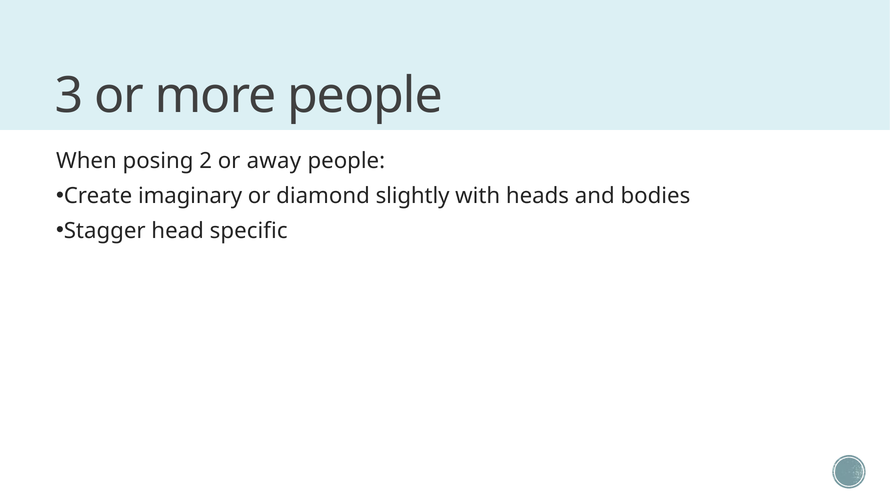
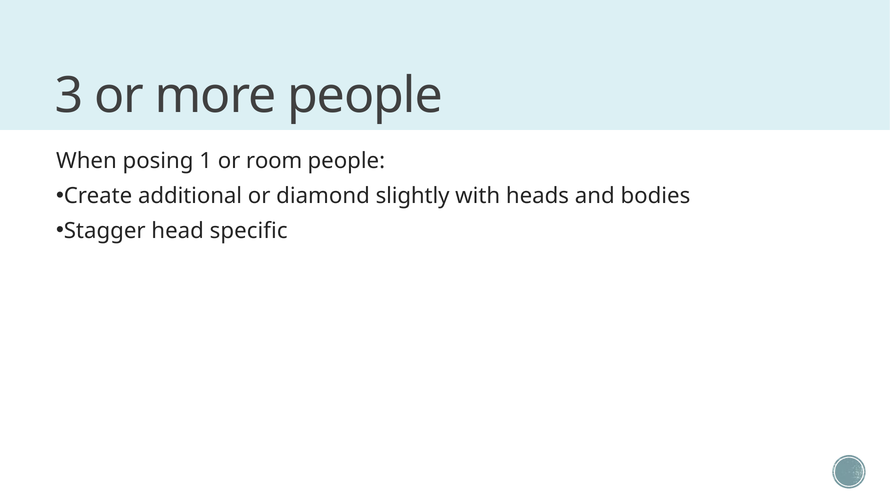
2: 2 -> 1
away: away -> room
imaginary: imaginary -> additional
